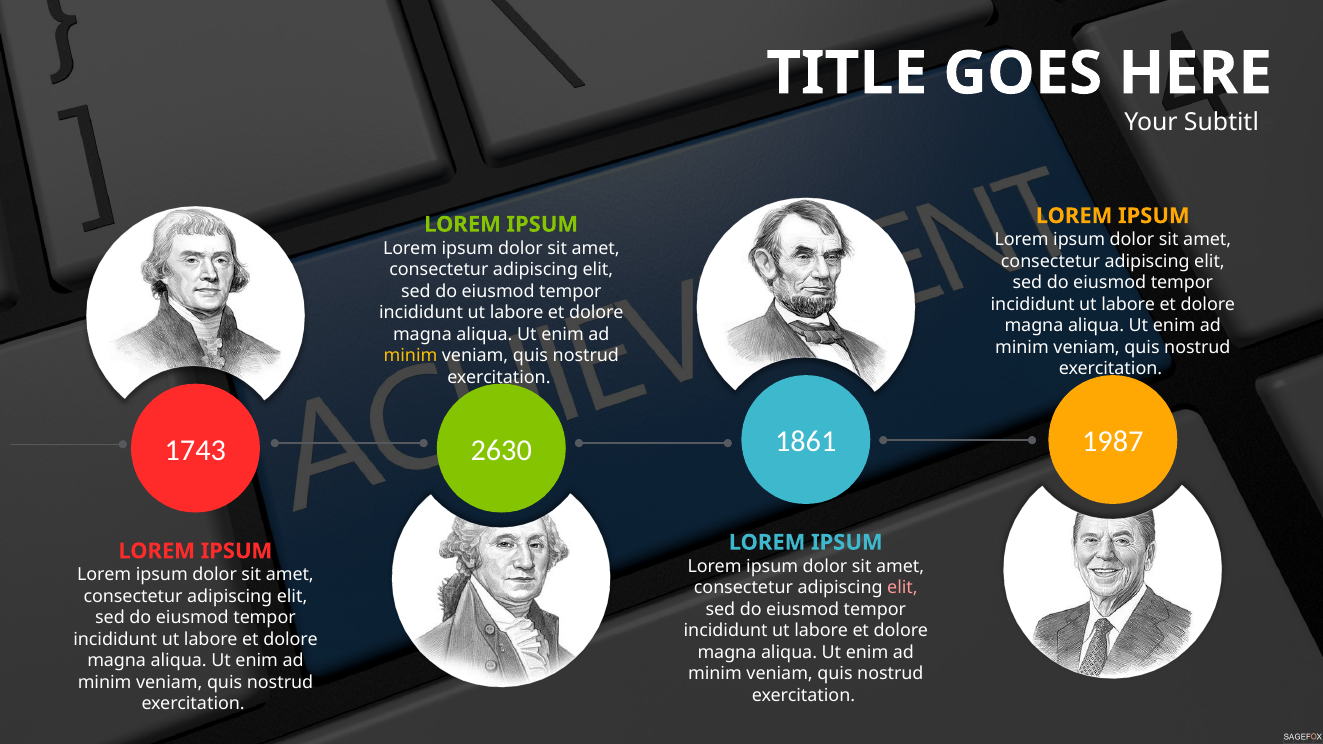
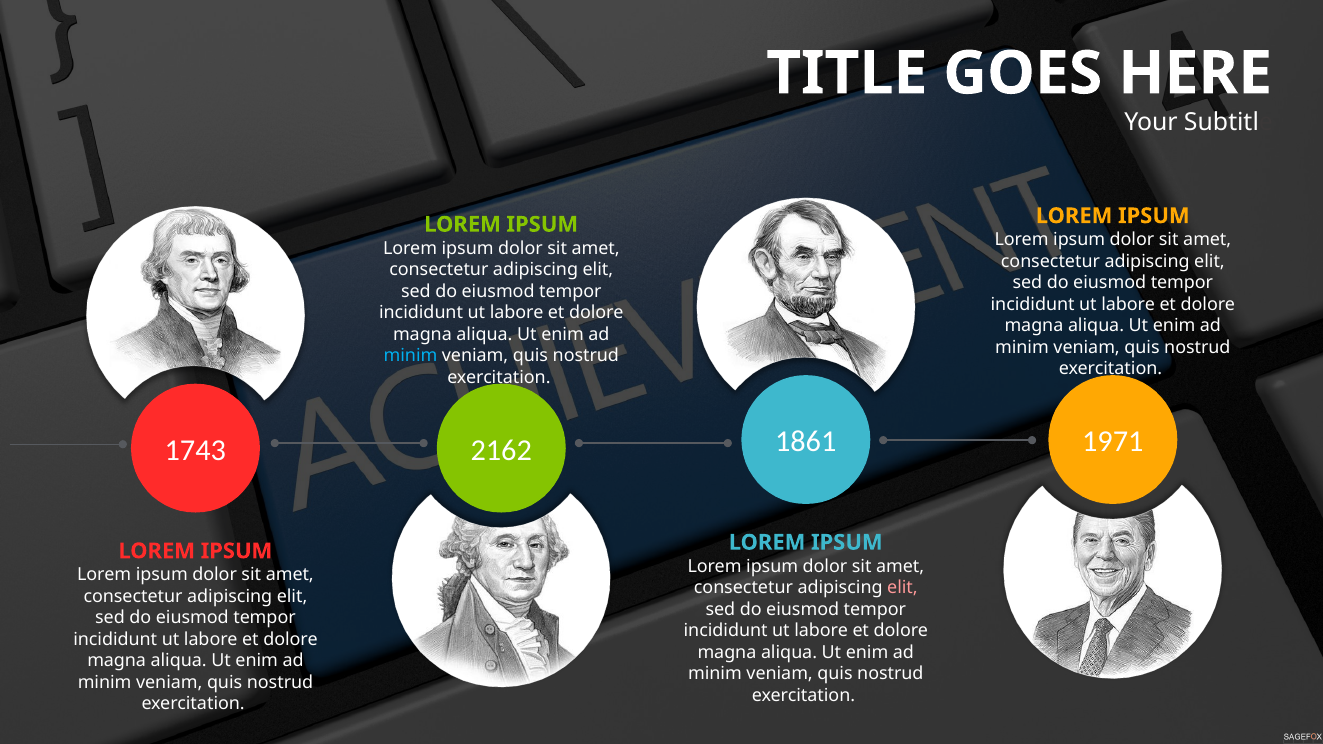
minim at (411, 356) colour: yellow -> light blue
1987: 1987 -> 1971
2630: 2630 -> 2162
